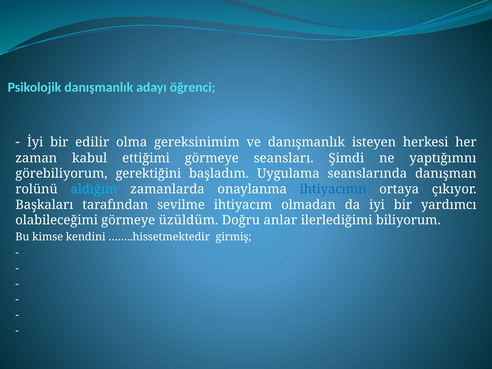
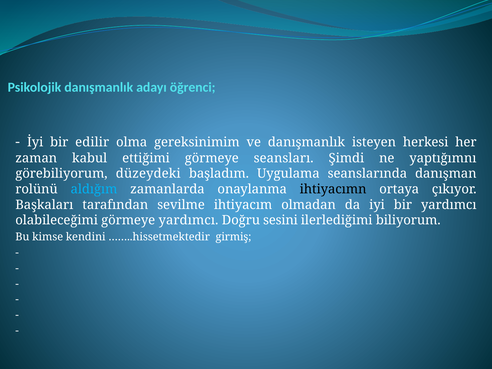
gerektiğini: gerektiğini -> düzeydeki
ihtiyacımn colour: blue -> black
görmeye üzüldüm: üzüldüm -> yardımcı
anlar: anlar -> sesini
